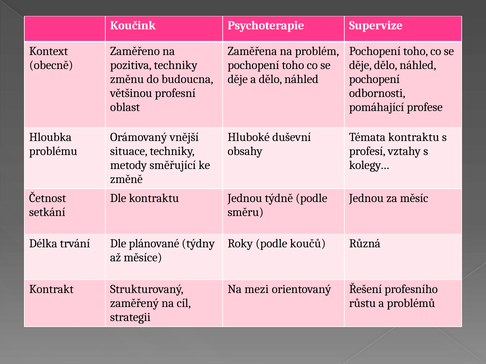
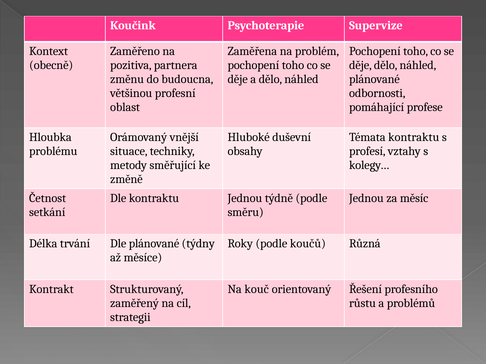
pozitiva techniky: techniky -> partnera
pochopení at (374, 79): pochopení -> plánované
mezi: mezi -> kouč
